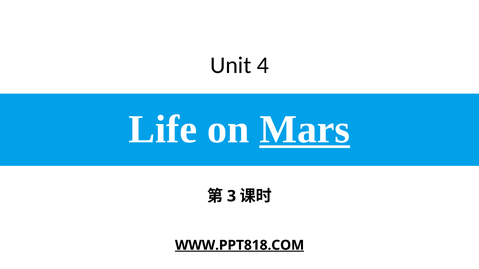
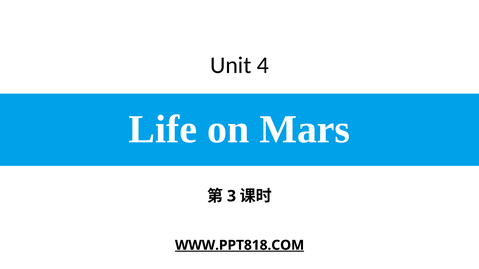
Mars underline: present -> none
